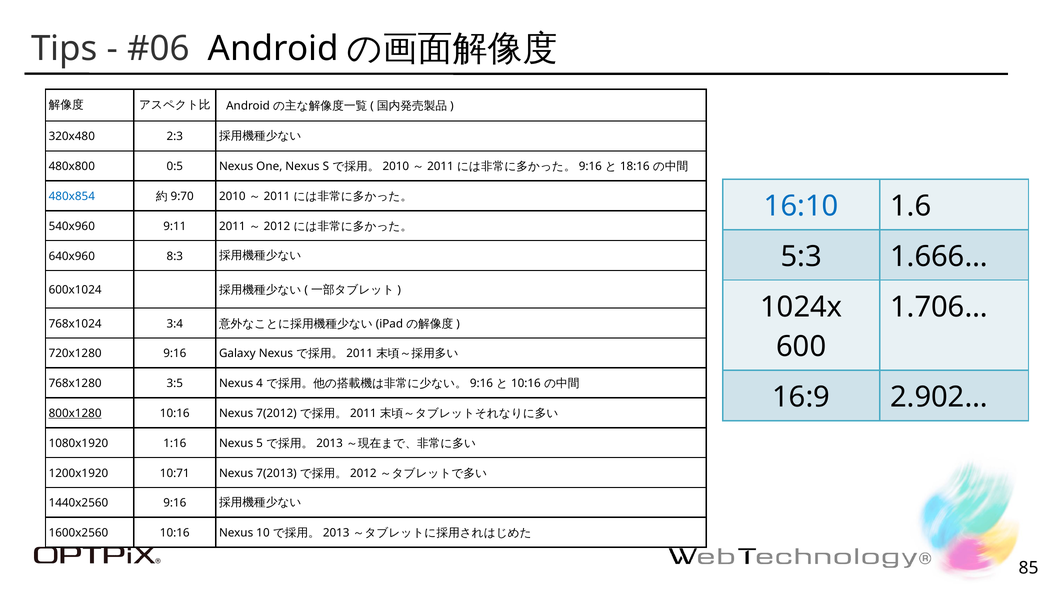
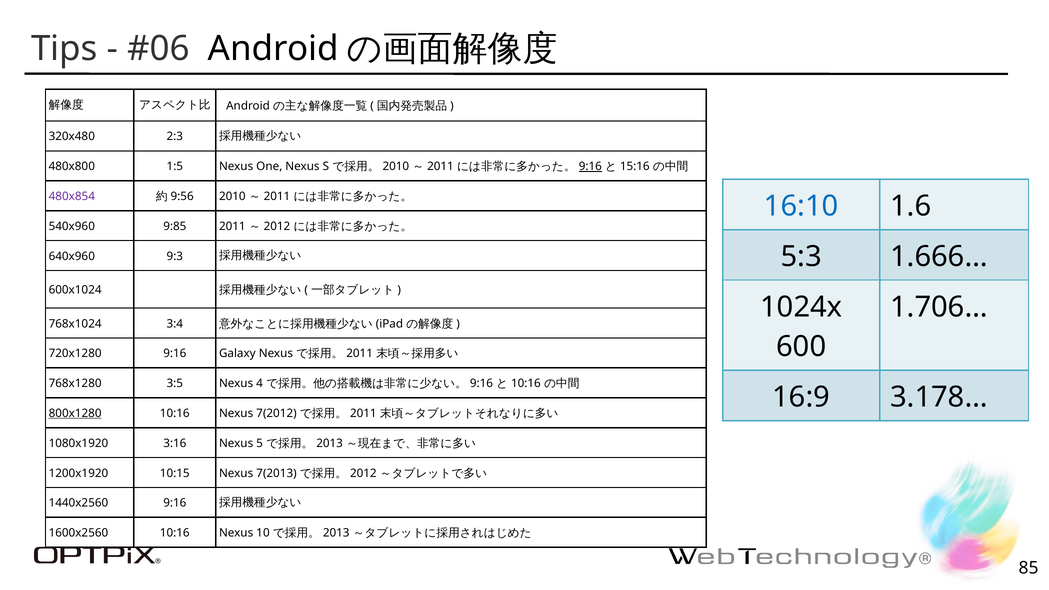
0:5: 0:5 -> 1:5
9:16 at (590, 167) underline: none -> present
18:16: 18:16 -> 15:16
480x854 colour: blue -> purple
9:70: 9:70 -> 9:56
9:11: 9:11 -> 9:85
8:3: 8:3 -> 9:3
2.902…: 2.902… -> 3.178…
1:16: 1:16 -> 3:16
10:71: 10:71 -> 10:15
